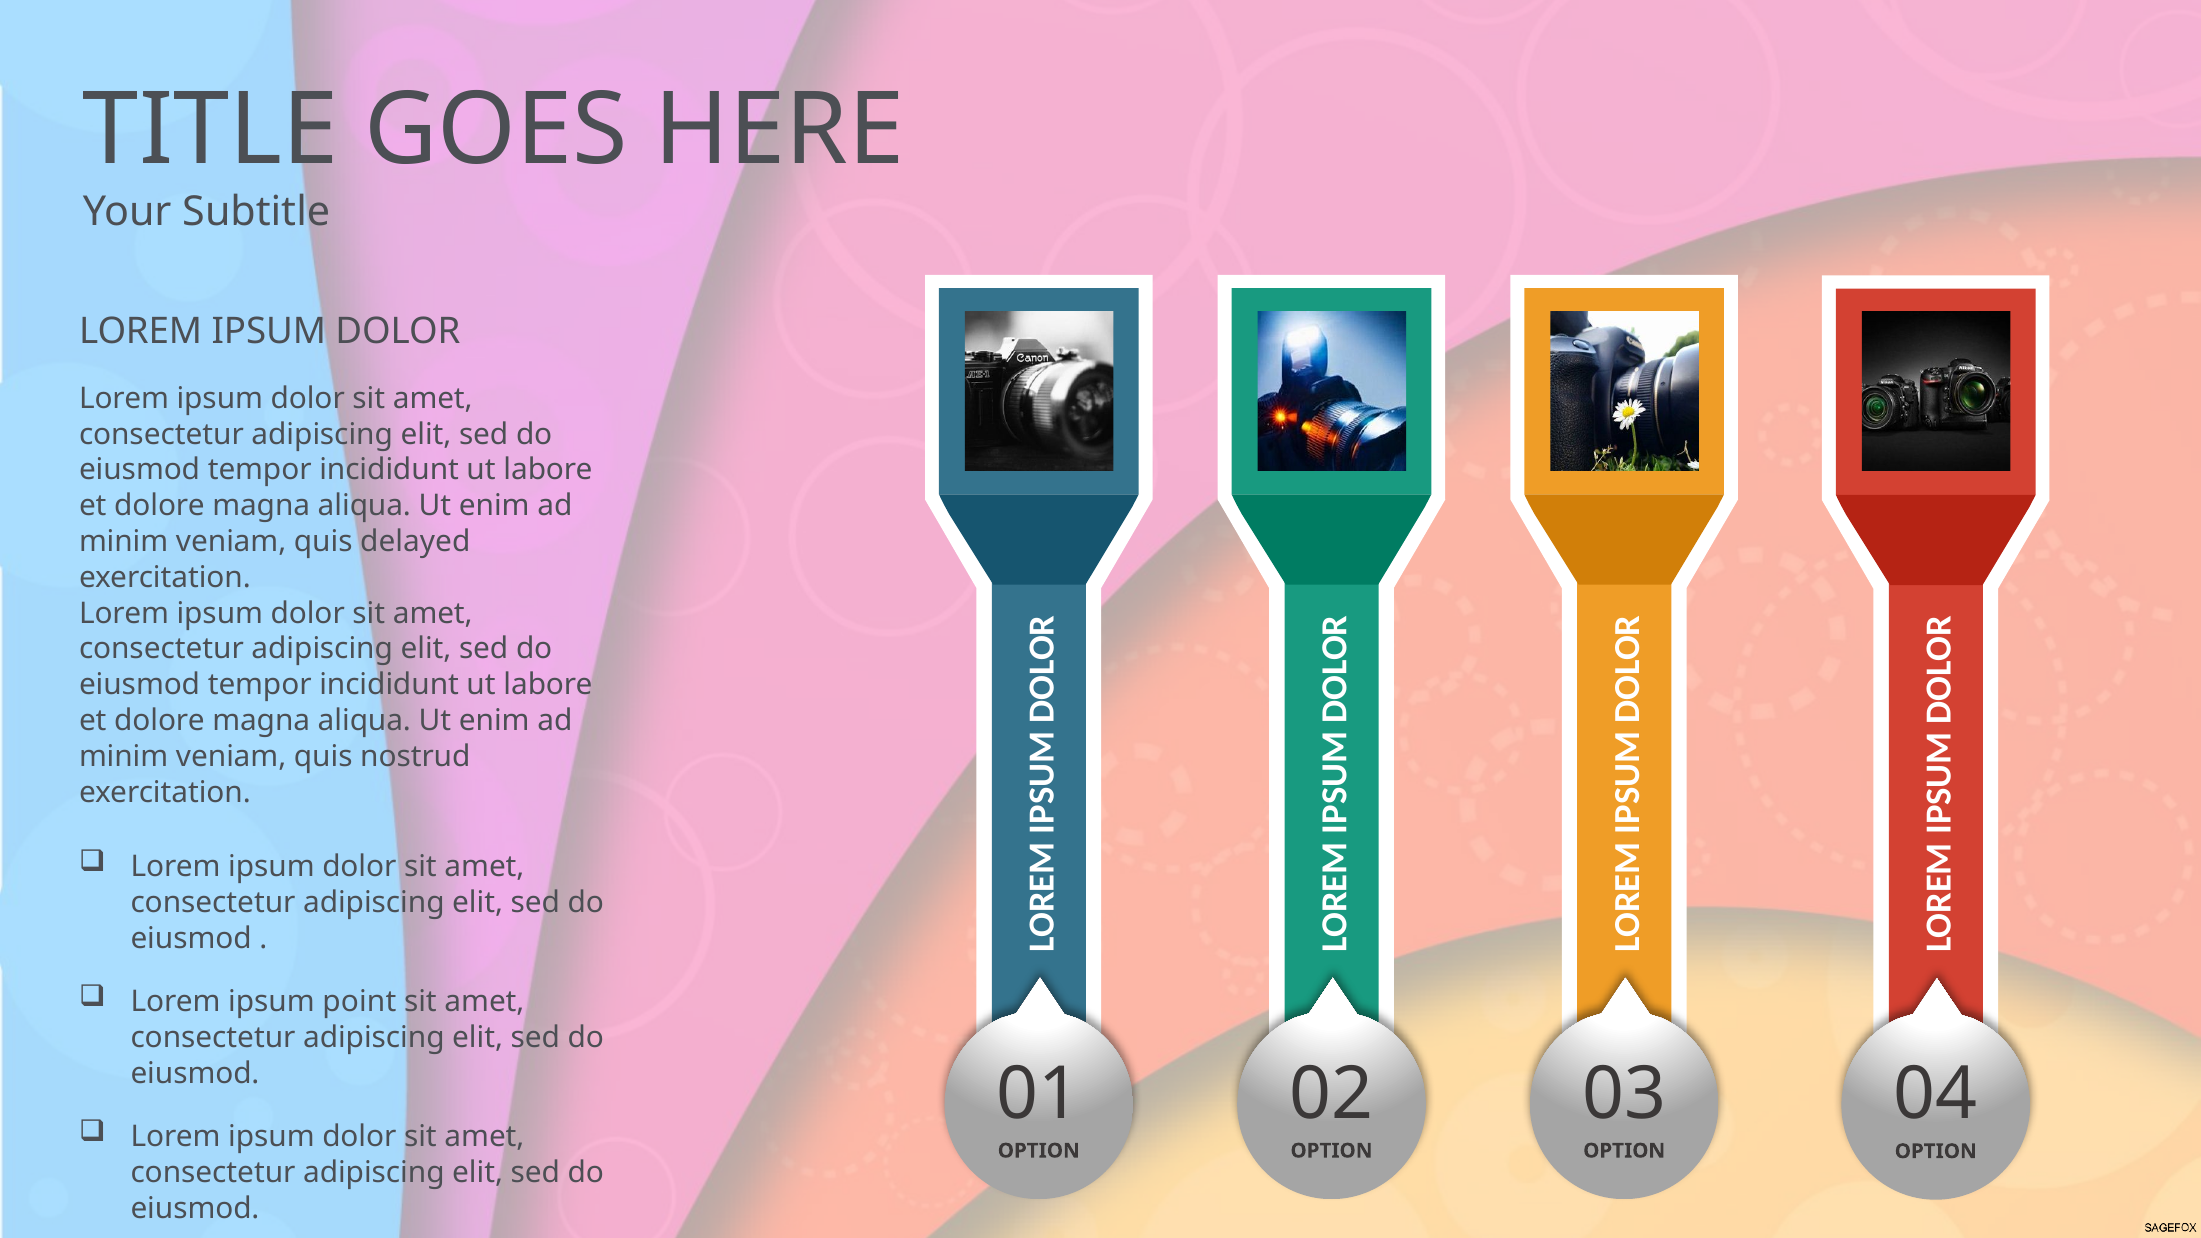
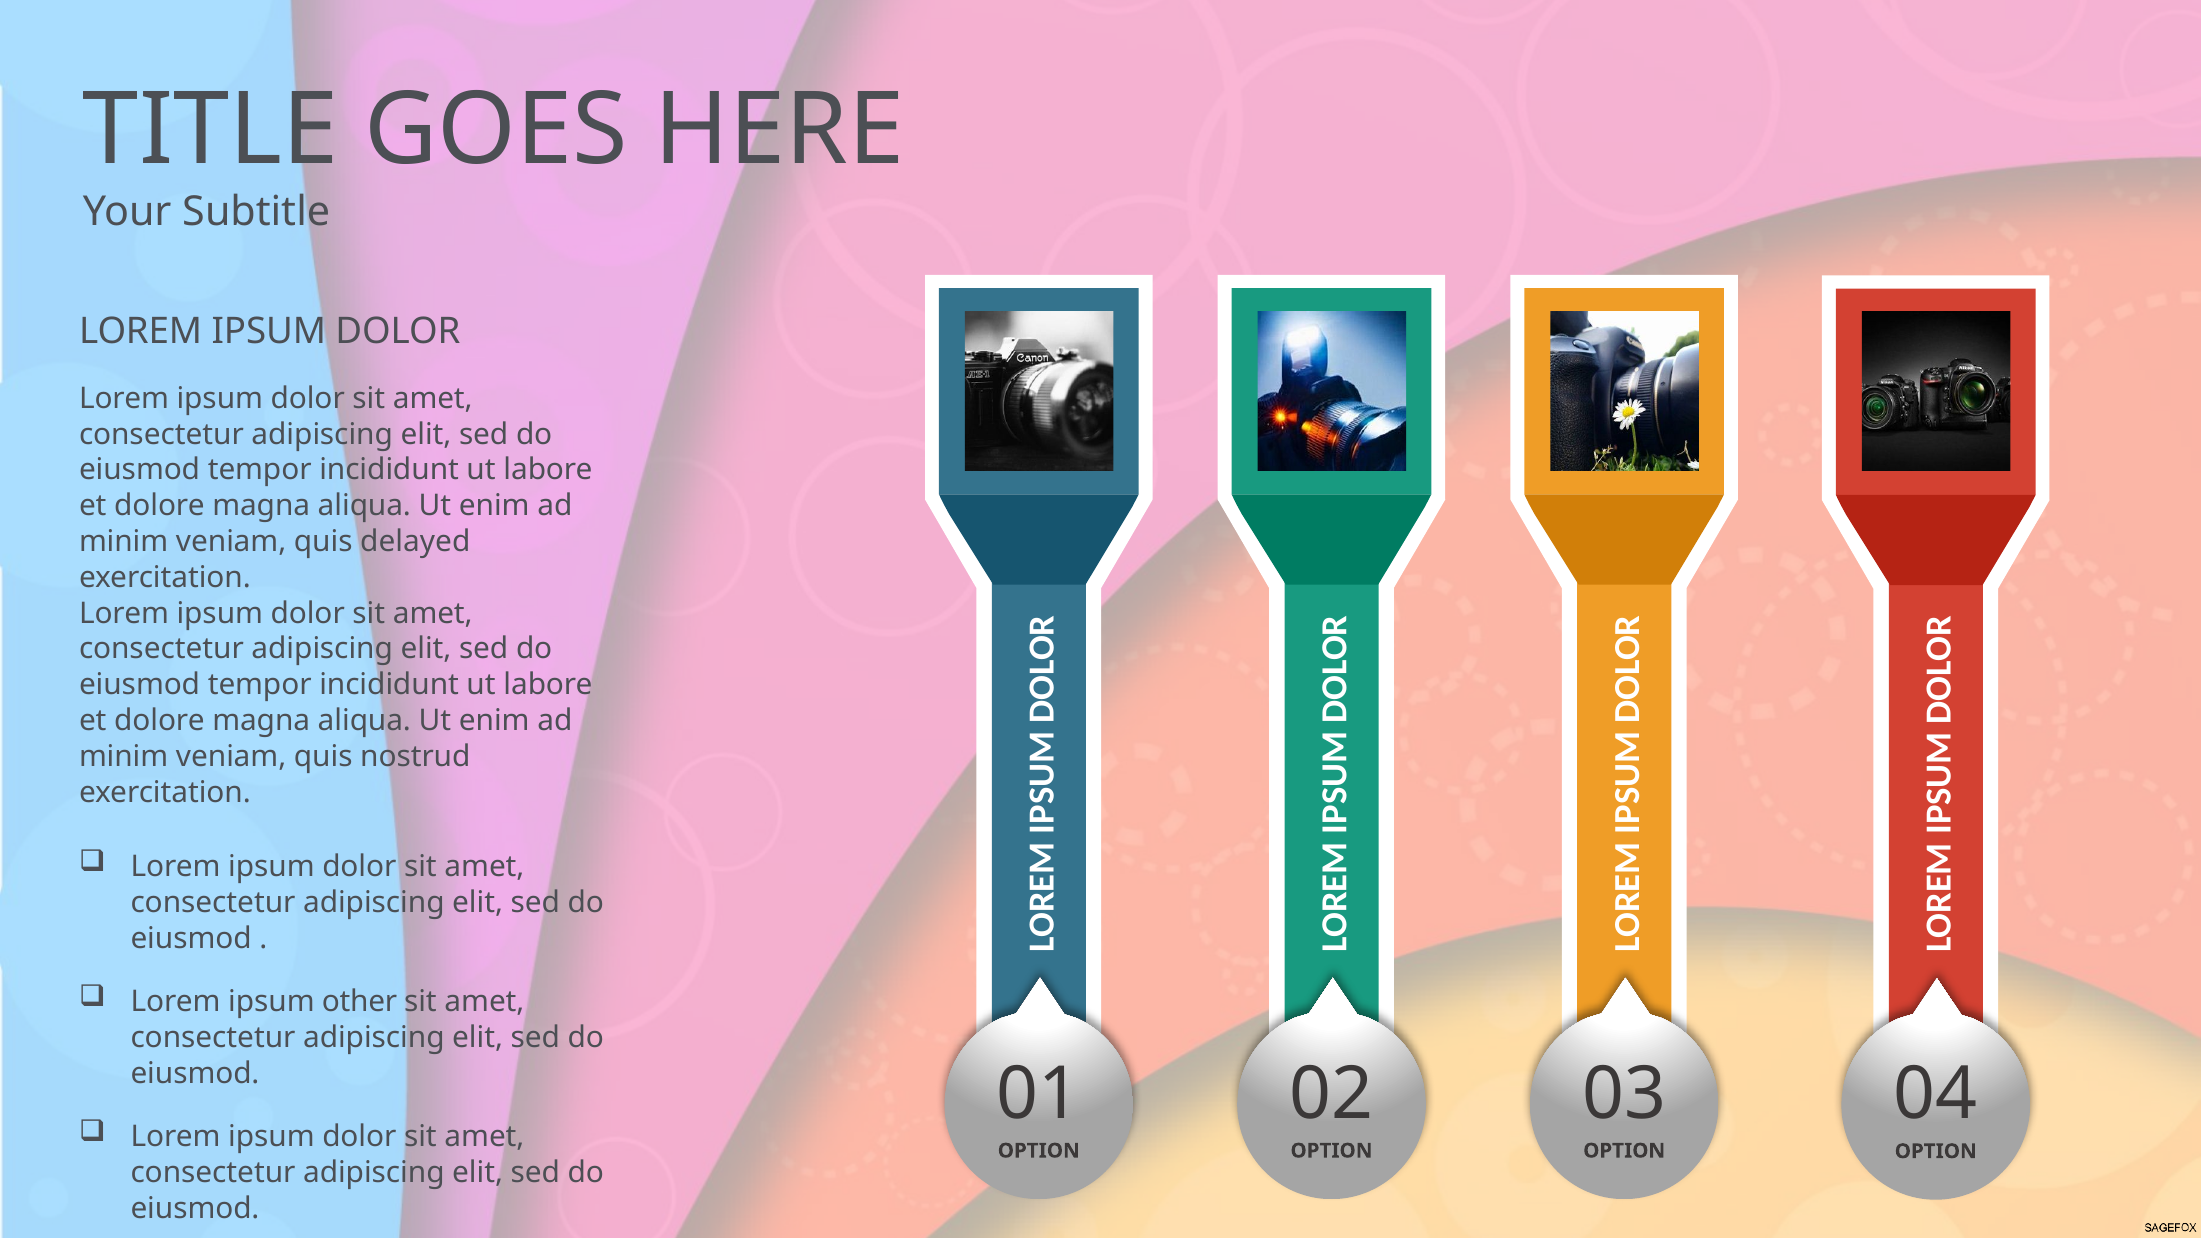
point: point -> other
